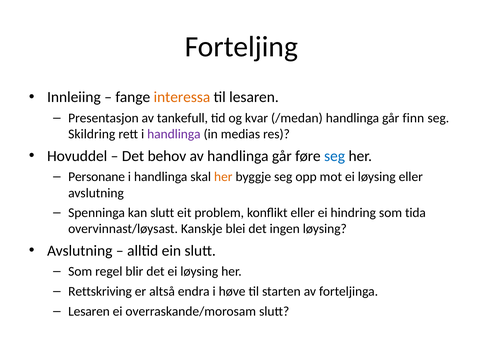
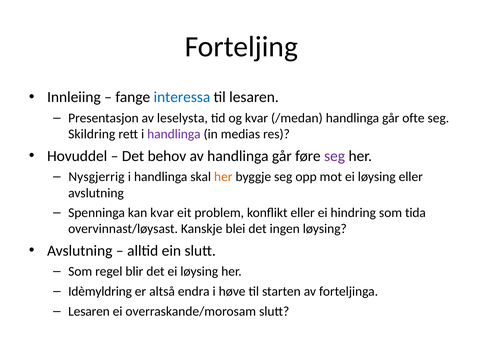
interessa colour: orange -> blue
tankefull: tankefull -> leselysta
finn: finn -> ofte
seg at (335, 156) colour: blue -> purple
Personane: Personane -> Nysgjerrig
kan slutt: slutt -> kvar
Rettskriving: Rettskriving -> Idèmyldring
